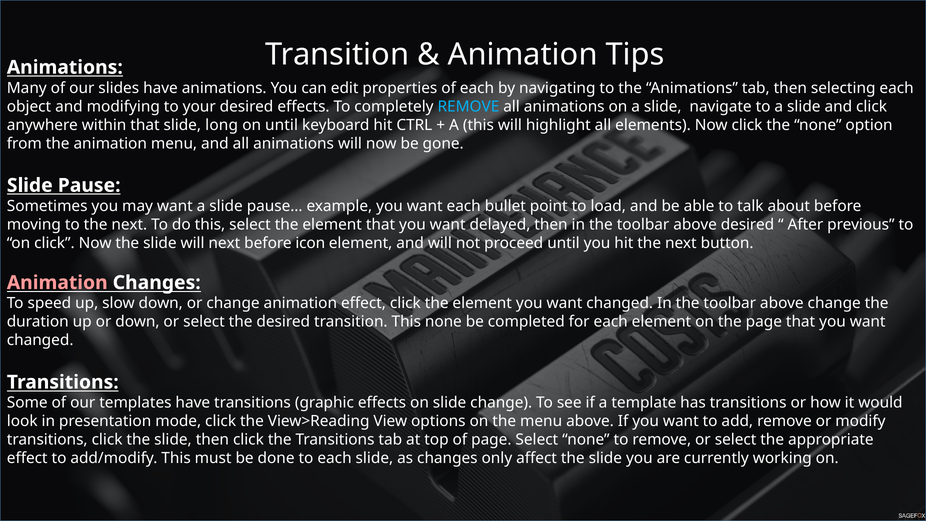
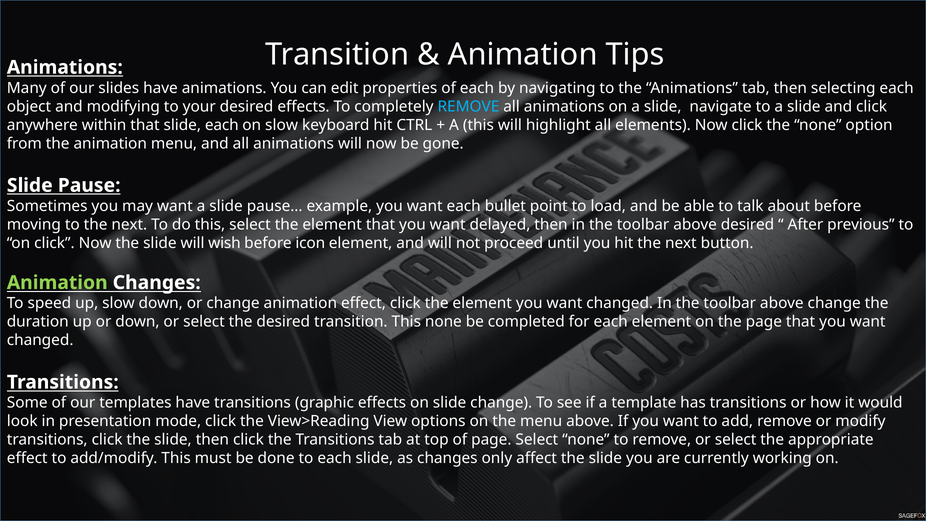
slide long: long -> each
on until: until -> slow
will next: next -> wish
Animation at (57, 283) colour: pink -> light green
